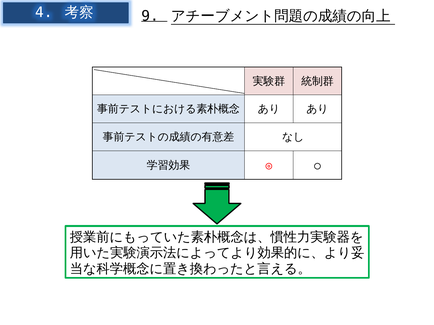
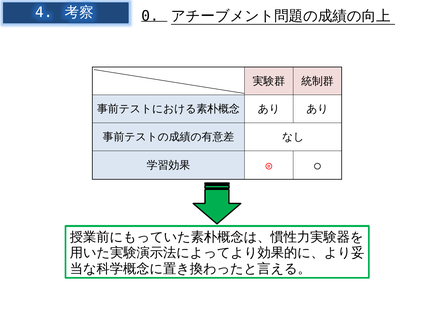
9: 9 -> 0
